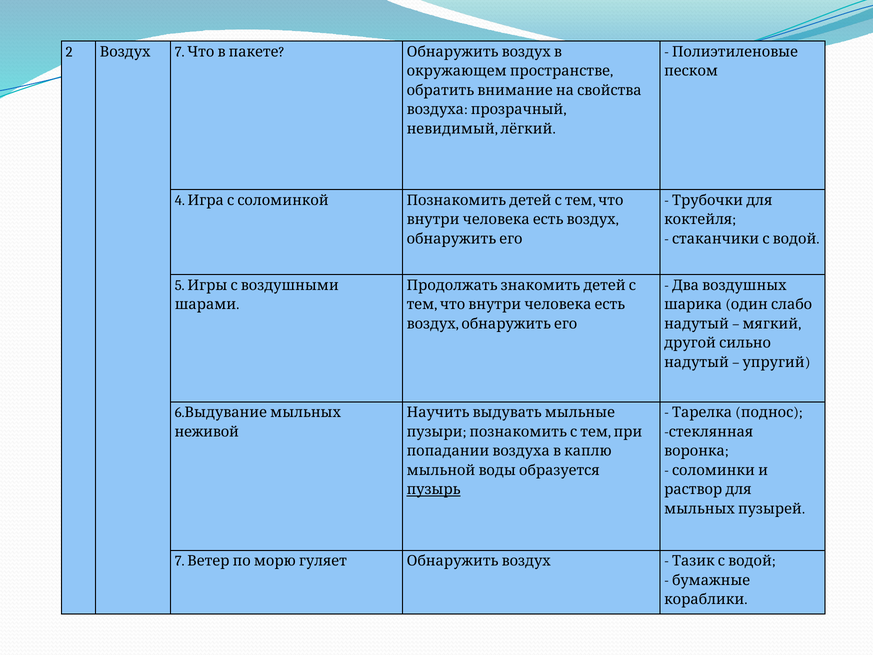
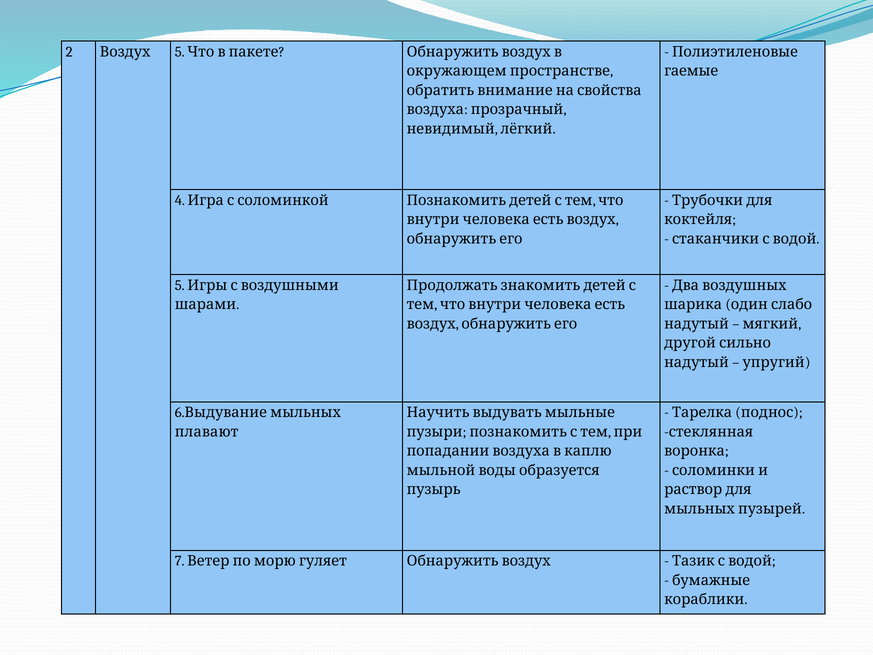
Воздух 7: 7 -> 5
песком: песком -> гаемые
неживой: неживой -> плавают
пузырь underline: present -> none
